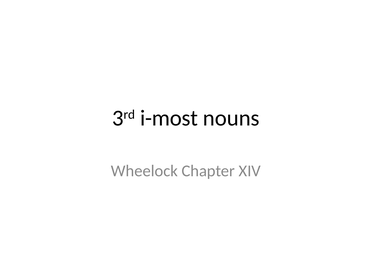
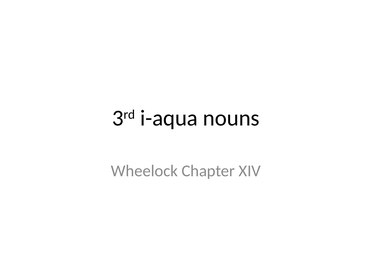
i-most: i-most -> i-aqua
